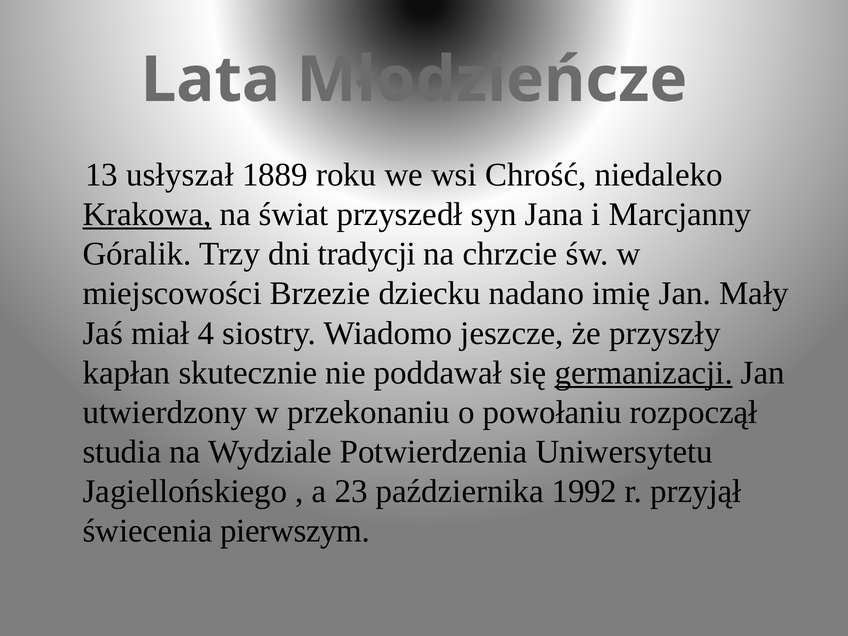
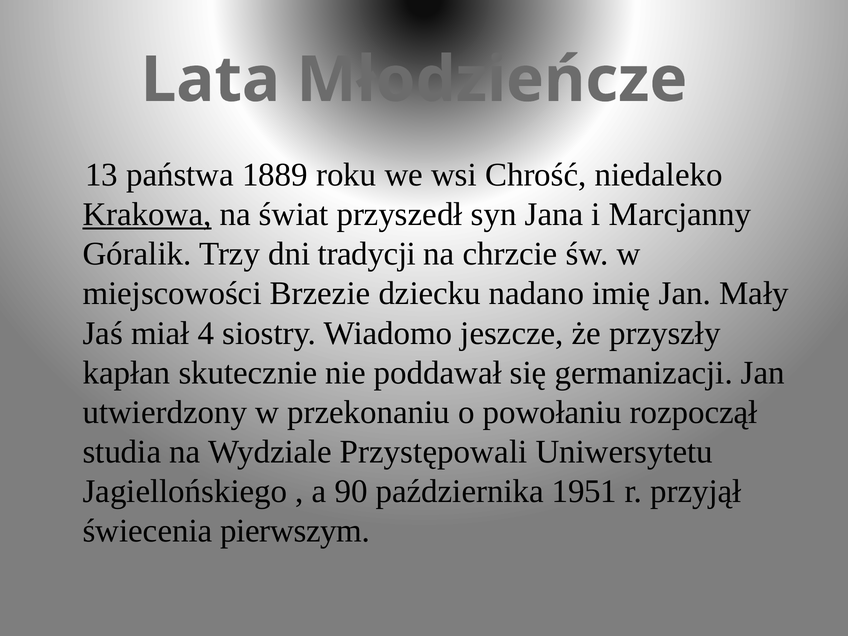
usłyszał: usłyszał -> państwa
germanizacji underline: present -> none
Potwierdzenia: Potwierdzenia -> Przystępowali
23: 23 -> 90
1992: 1992 -> 1951
